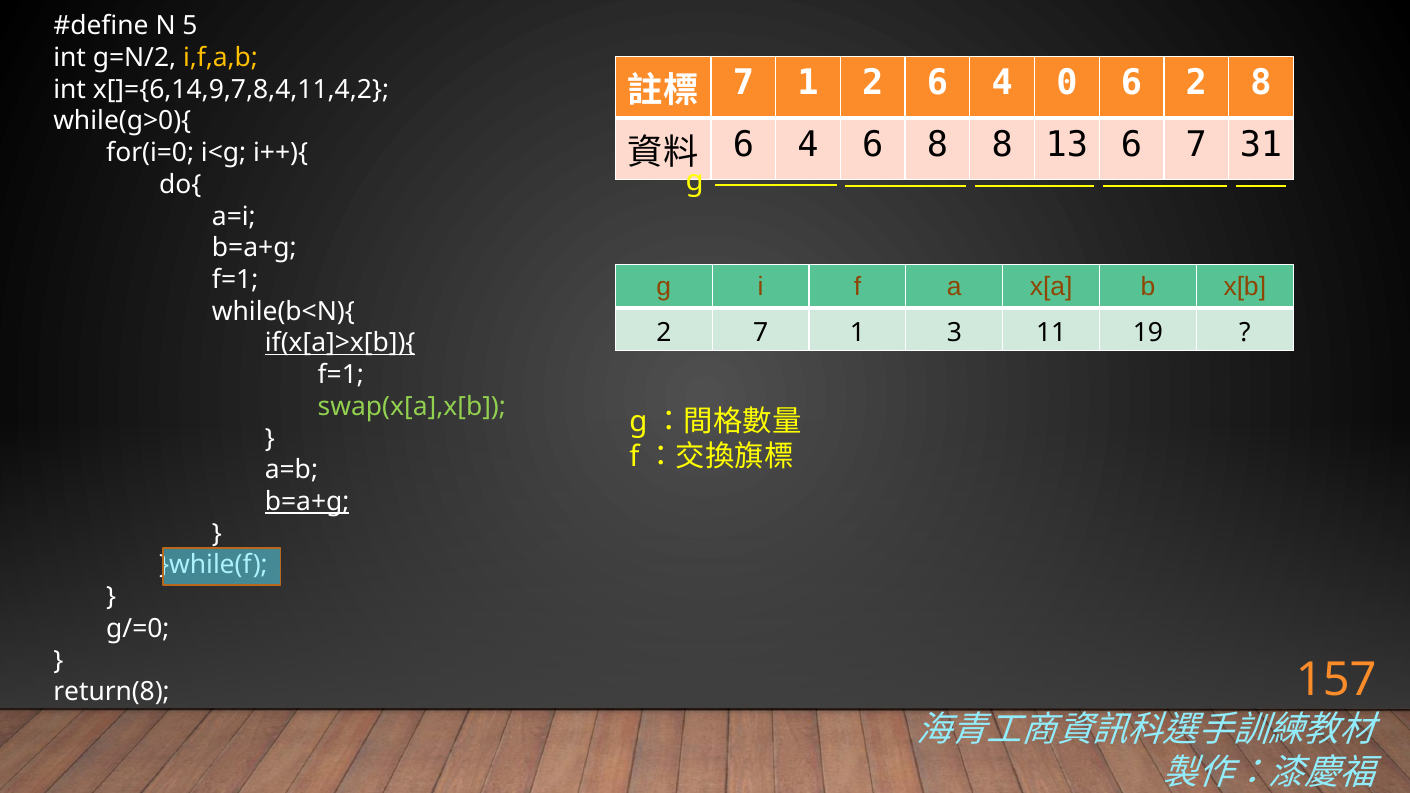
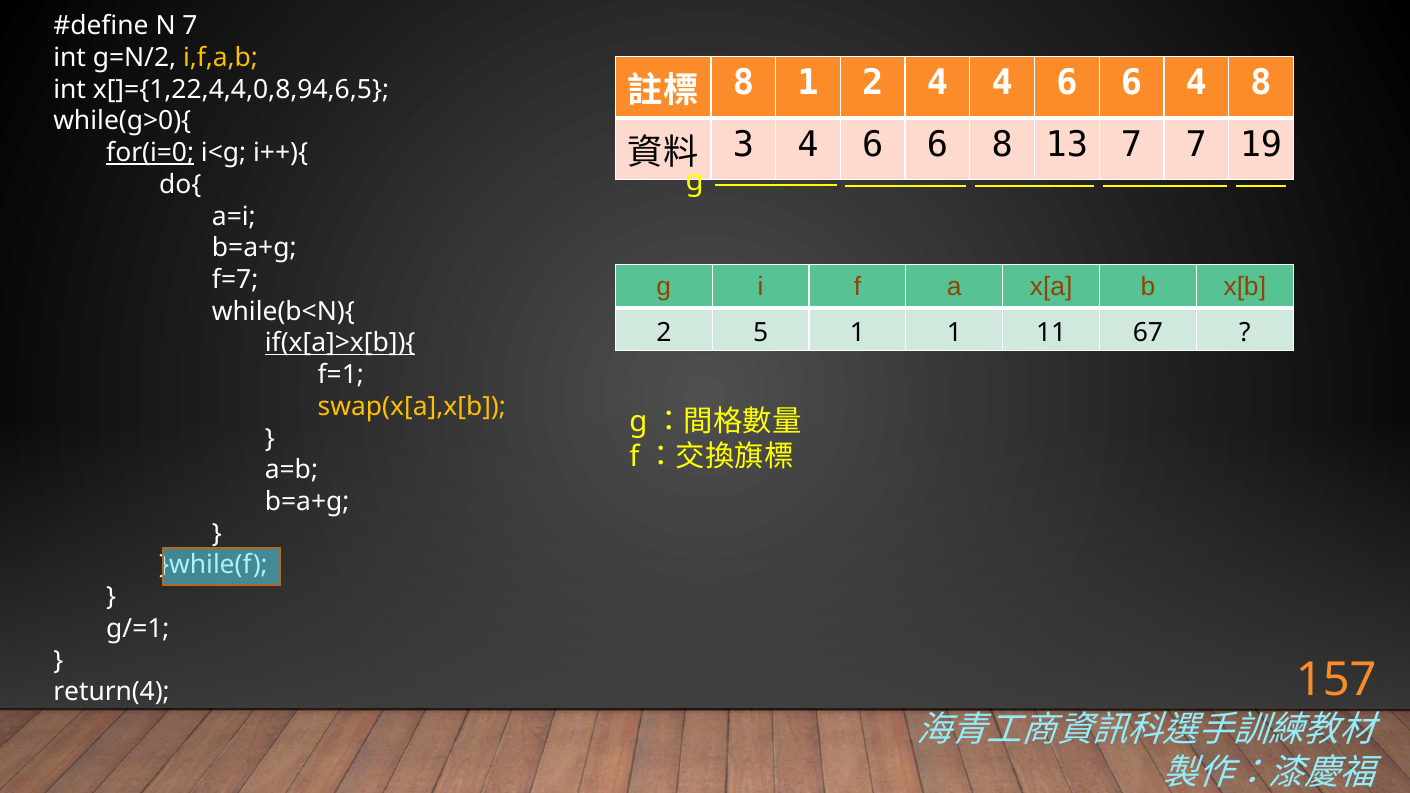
N 5: 5 -> 7
7 at (743, 83): 7 -> 8
2 6: 6 -> 4
0 at (1067, 83): 0 -> 6
6 2: 2 -> 4
x[]={6,14,9,7,8,4,11,4,2: x[]={6,14,9,7,8,4,11,4,2 -> x[]={1,22,4,4,0,8,94,6,5
6 at (743, 145): 6 -> 3
8 at (937, 145): 8 -> 6
13 6: 6 -> 7
31: 31 -> 19
for(i=0 underline: none -> present
f=1 at (235, 280): f=1 -> f=7
2 7: 7 -> 5
1 3: 3 -> 1
19: 19 -> 67
swap(x[a],x[b colour: light green -> yellow
b=a+g at (307, 502) underline: present -> none
g/=0: g/=0 -> g/=1
return(8: return(8 -> return(4
